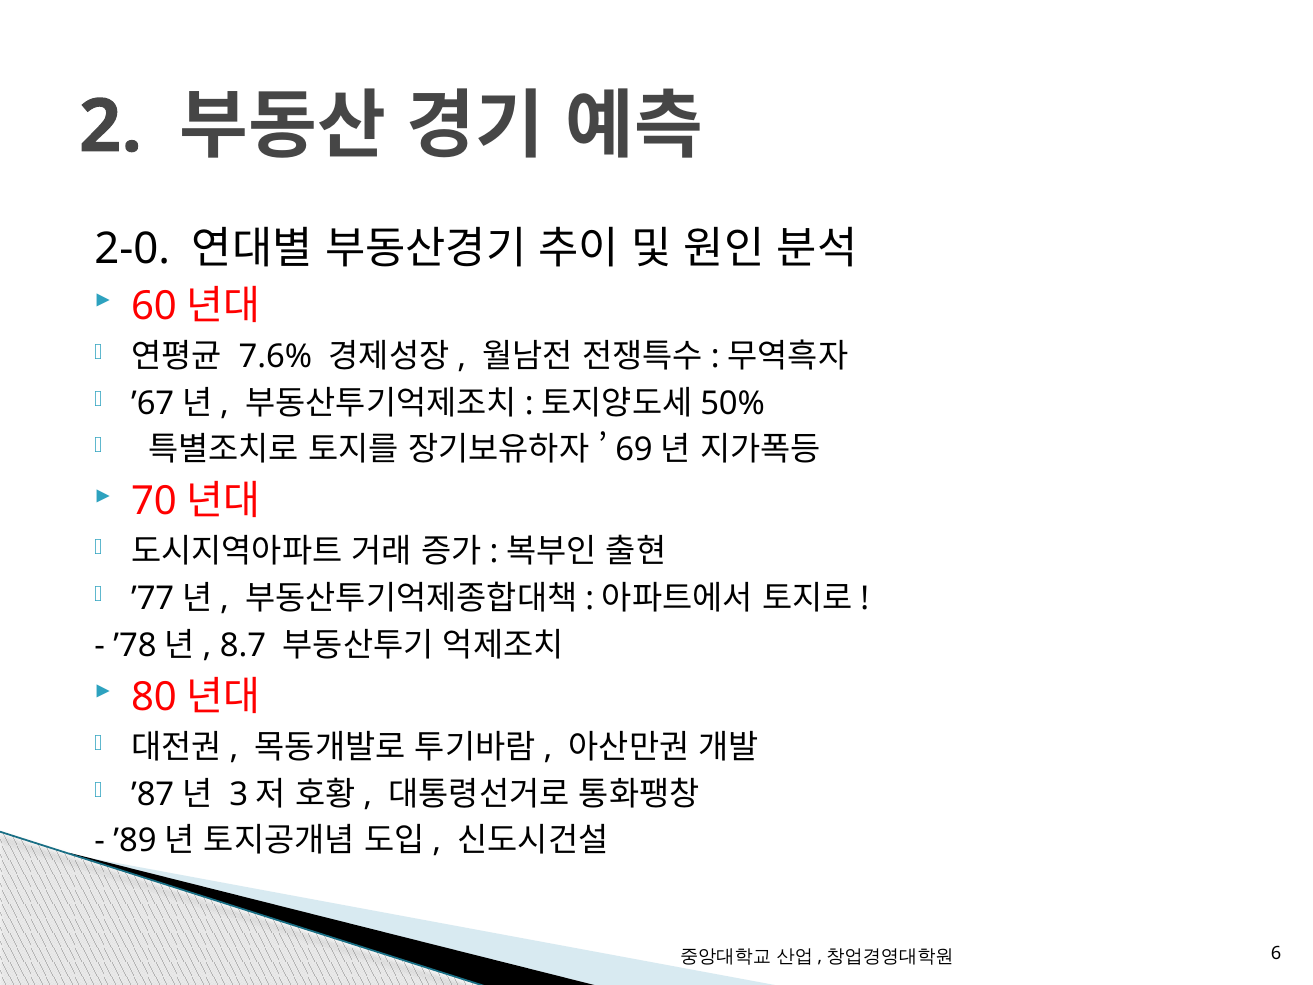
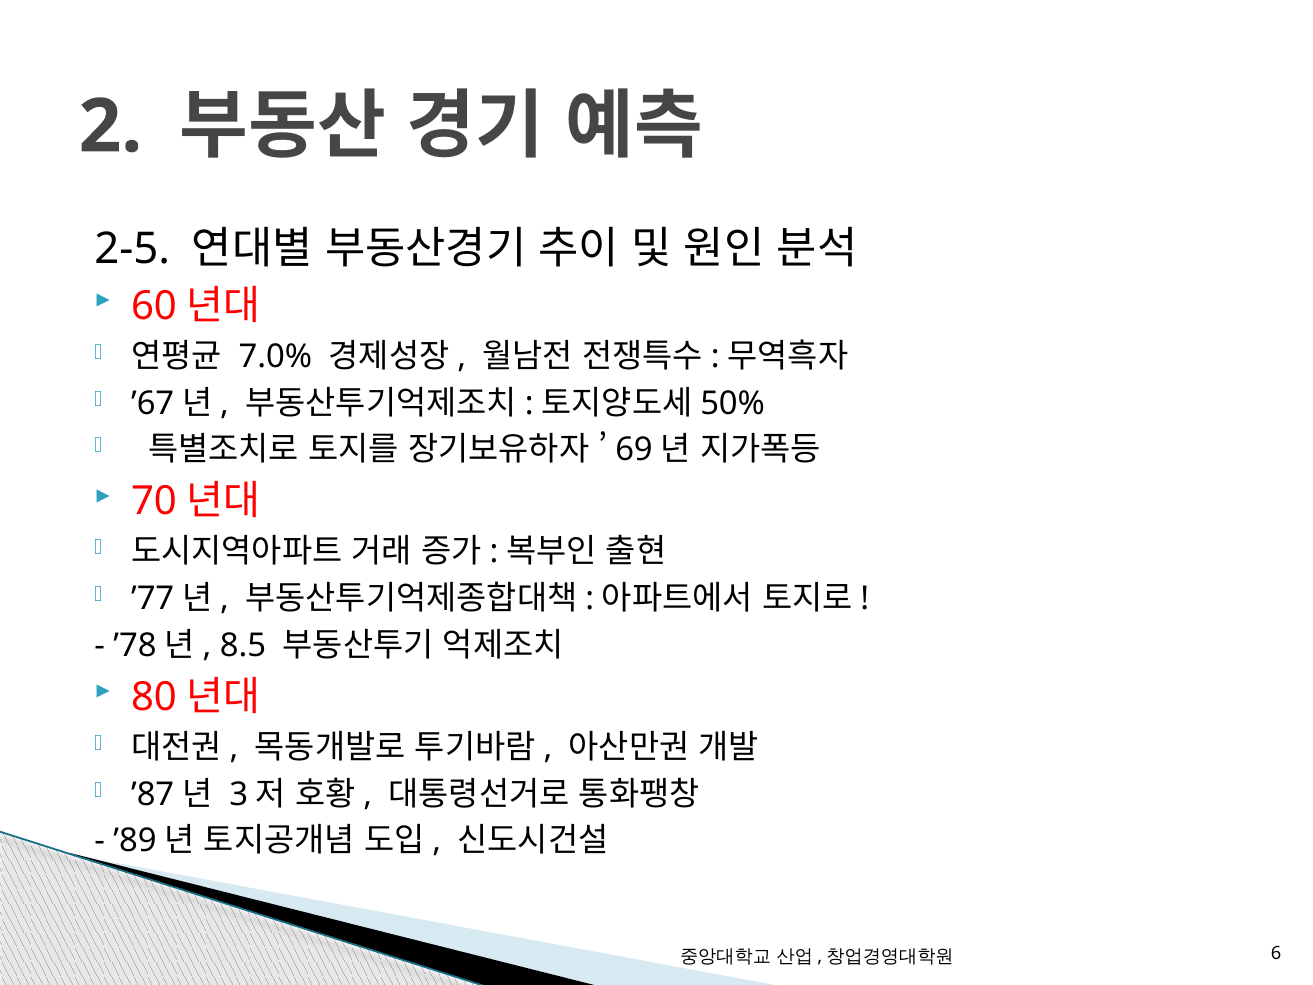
2-0: 2-0 -> 2-5
7.6%: 7.6% -> 7.0%
8.7: 8.7 -> 8.5
